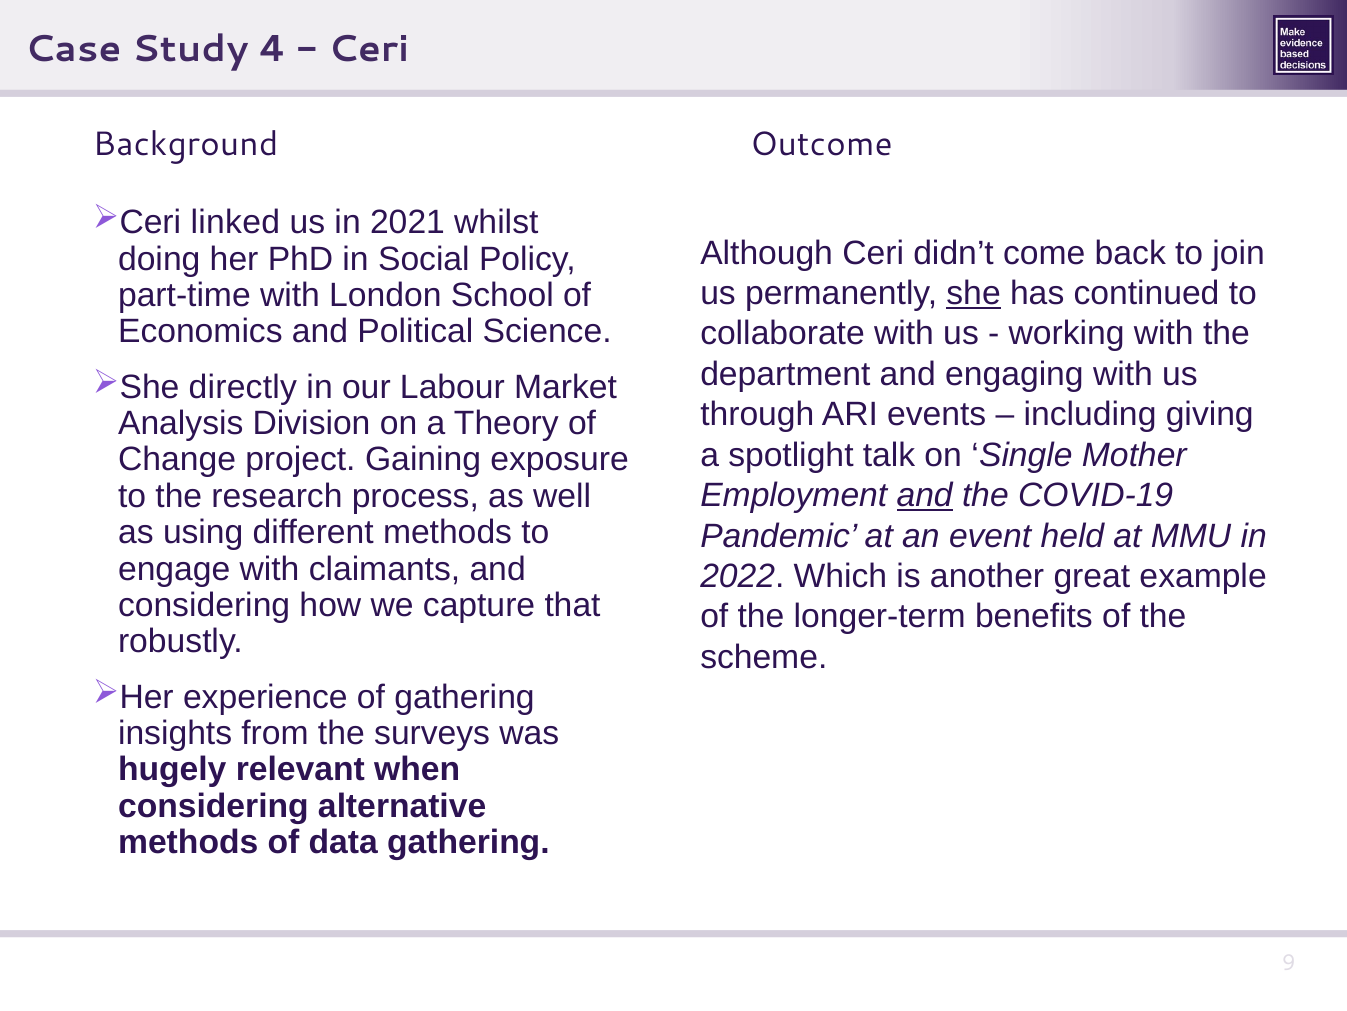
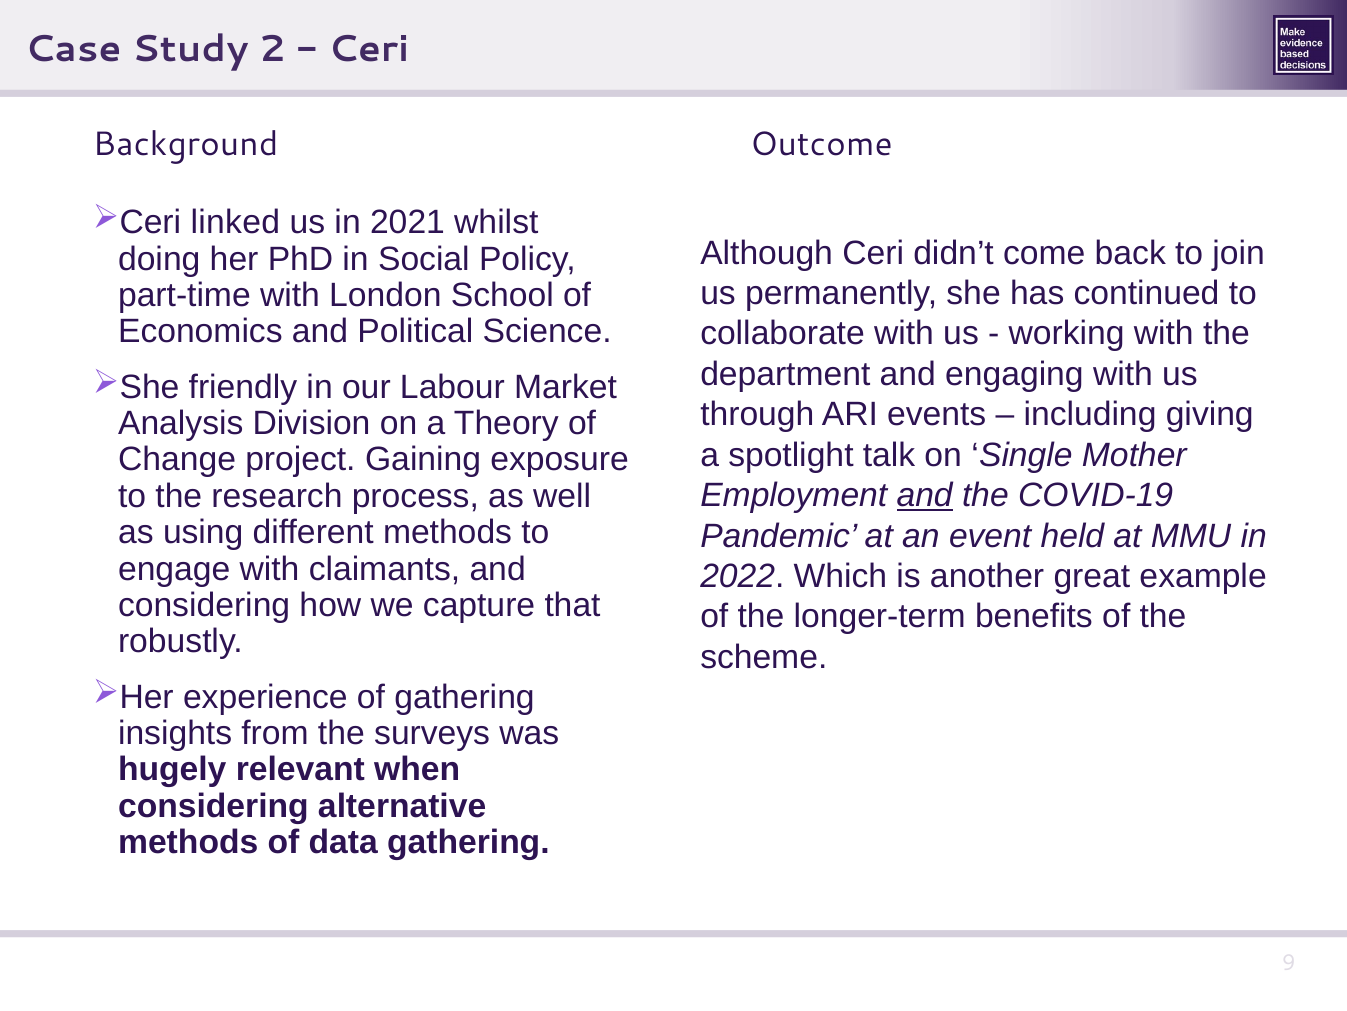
4: 4 -> 2
she underline: present -> none
directly: directly -> friendly
